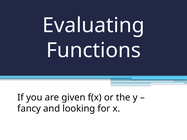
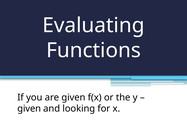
fancy at (29, 109): fancy -> given
